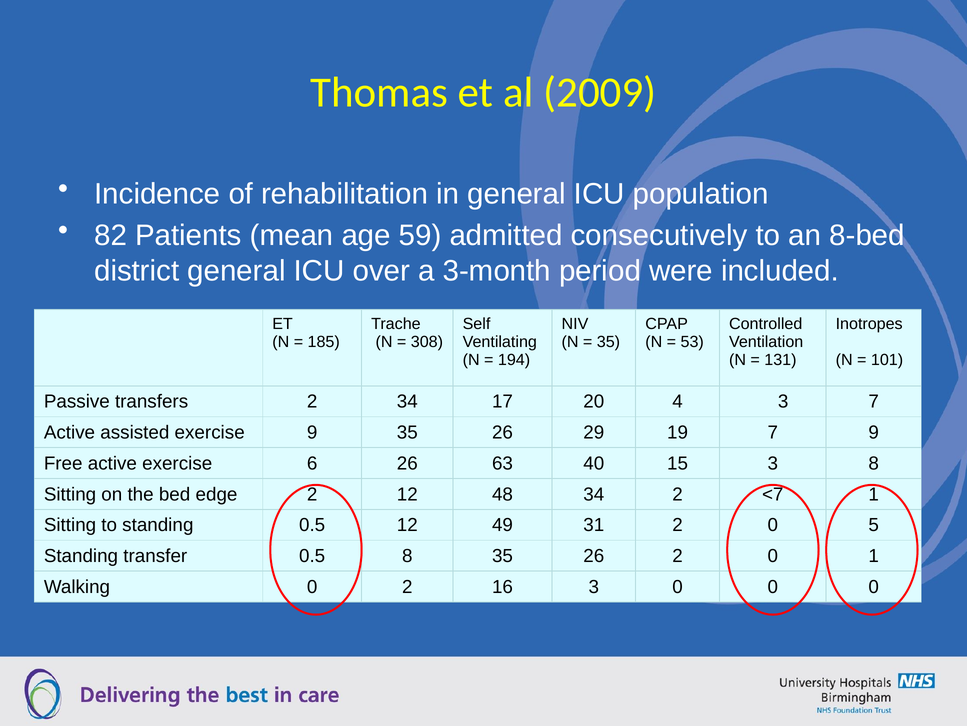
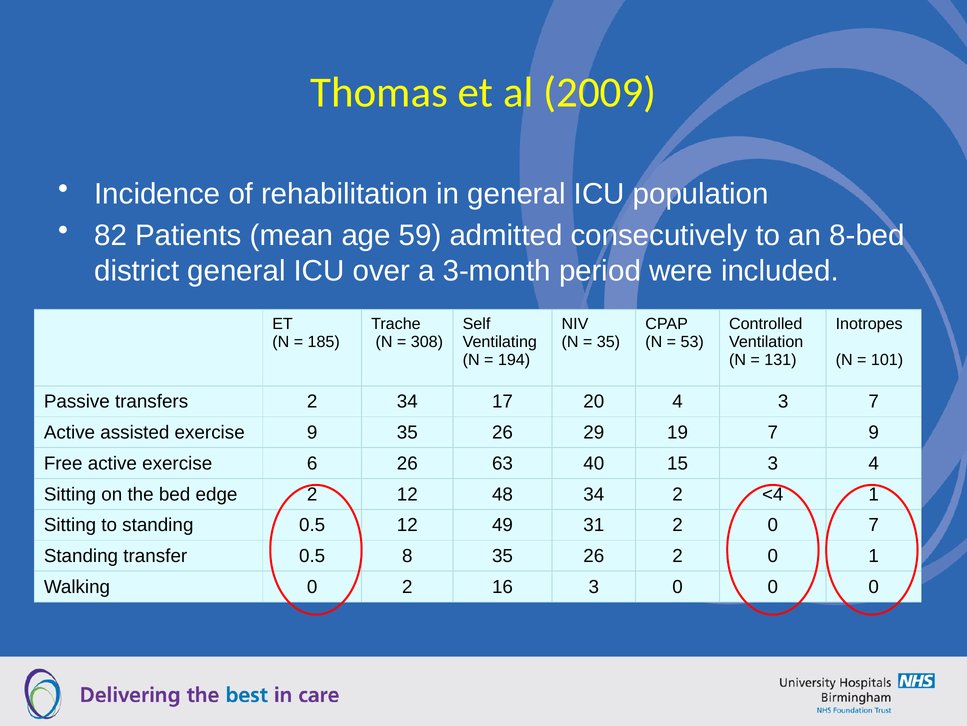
3 8: 8 -> 4
<7: <7 -> <4
0 5: 5 -> 7
